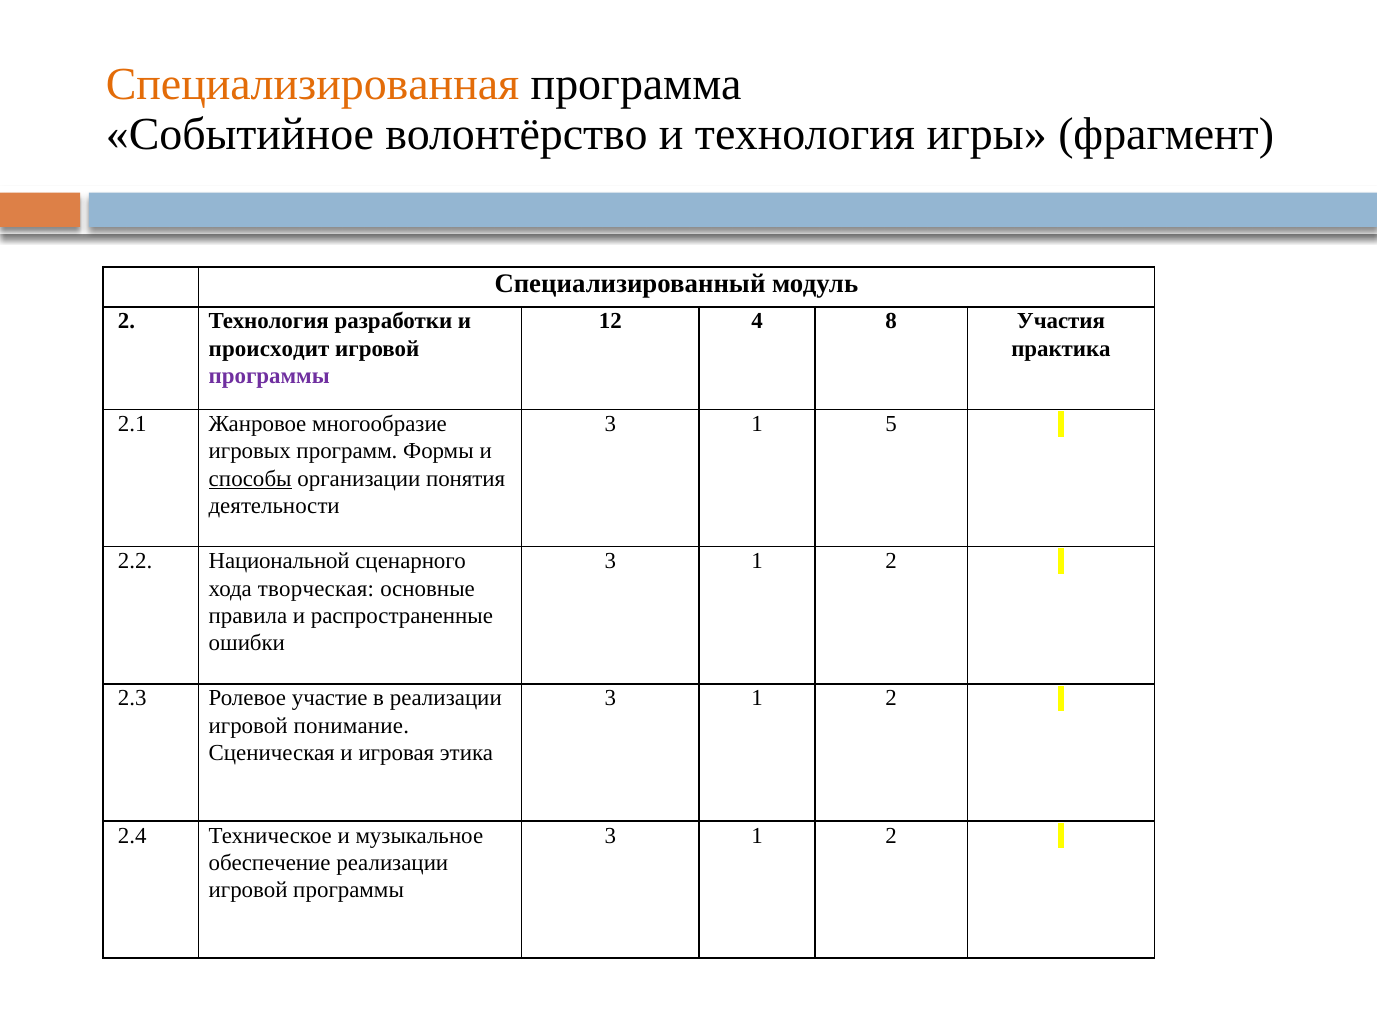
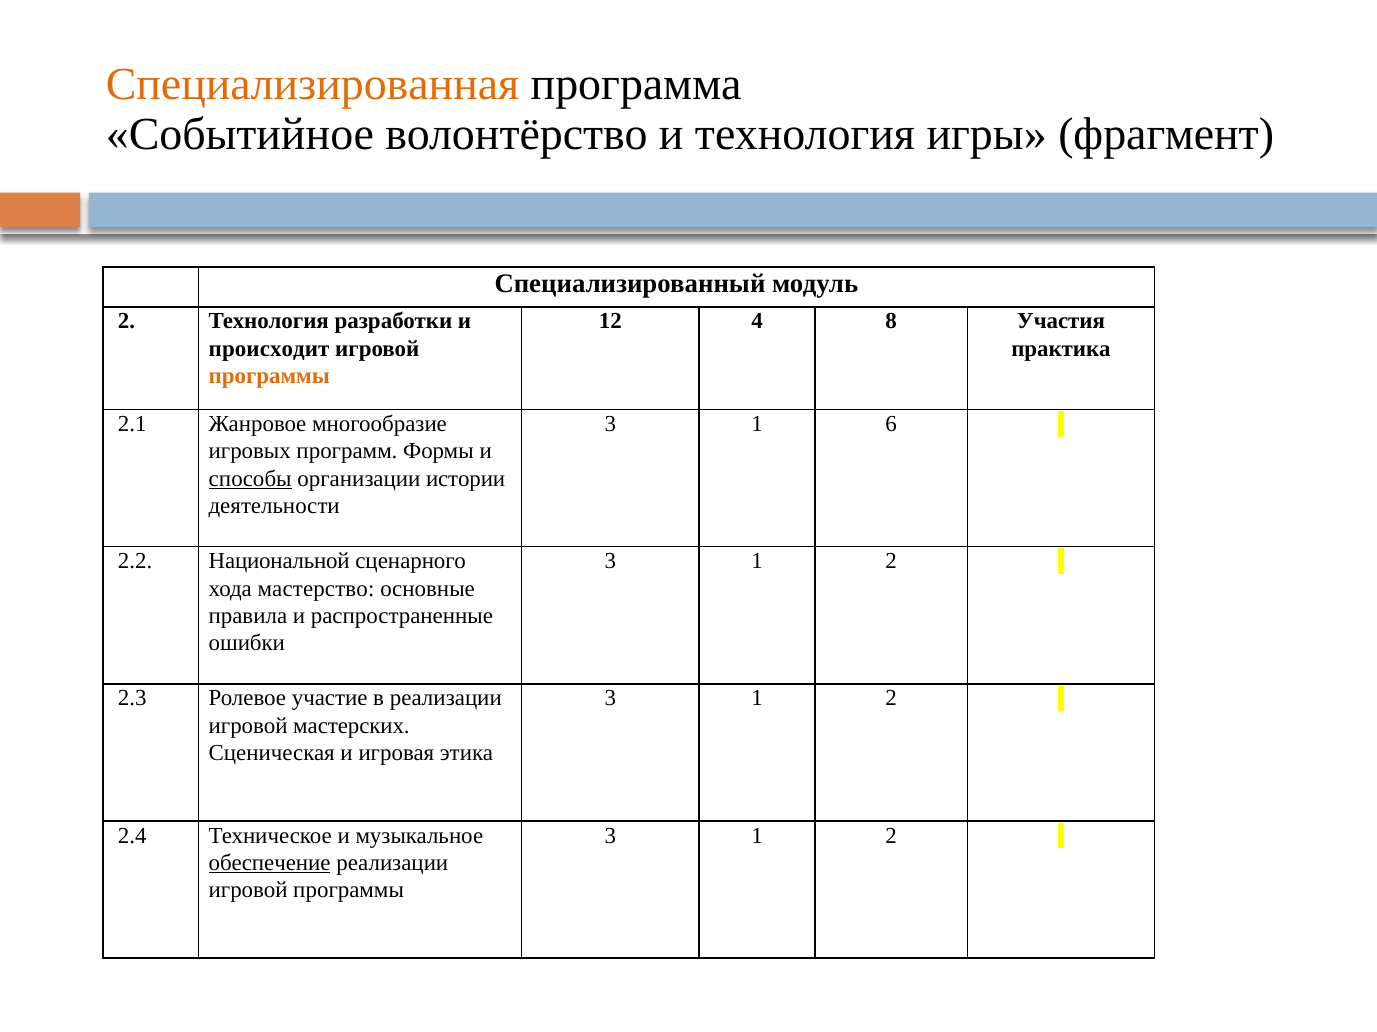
программы at (269, 376) colour: purple -> orange
5: 5 -> 6
понятия: понятия -> истории
творческая: творческая -> мастерство
понимание: понимание -> мастерских
обеспечение underline: none -> present
